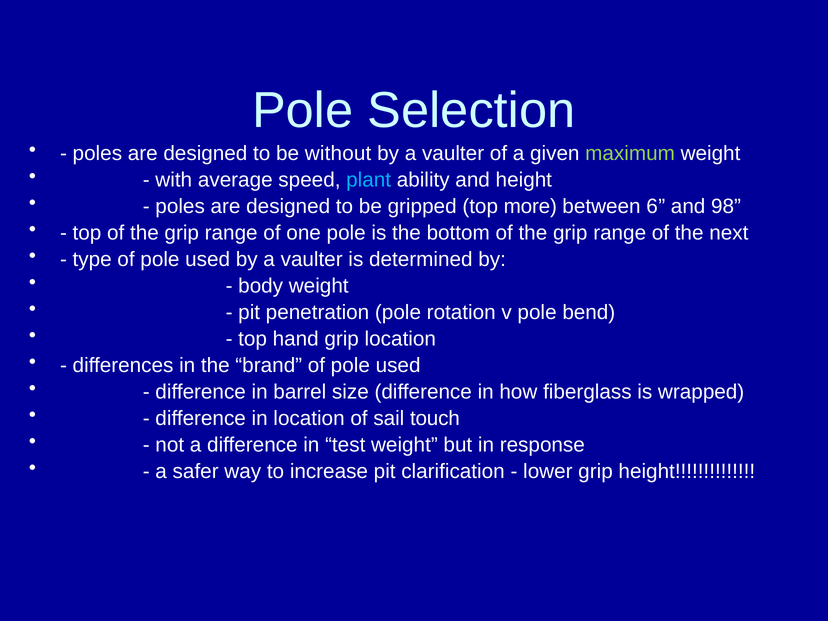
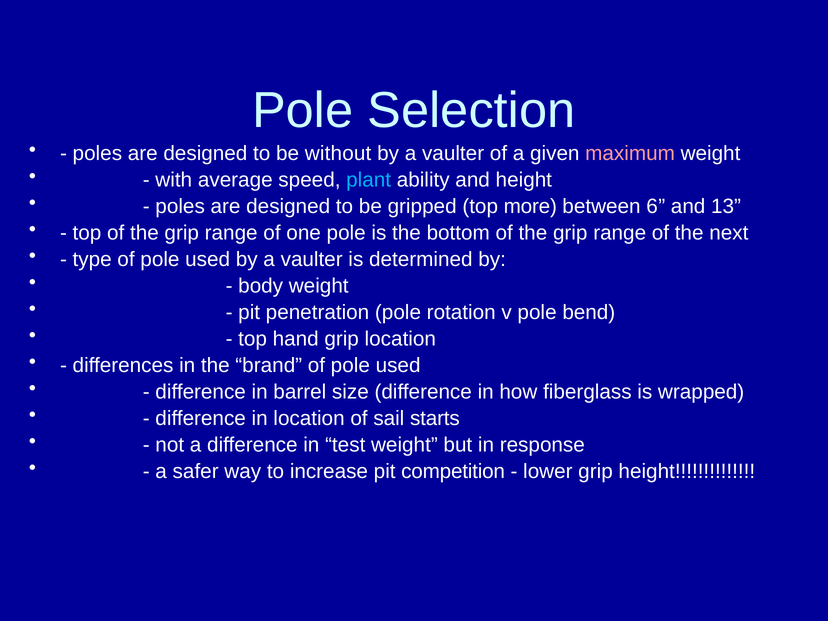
maximum colour: light green -> pink
98: 98 -> 13
touch: touch -> starts
clarification: clarification -> competition
